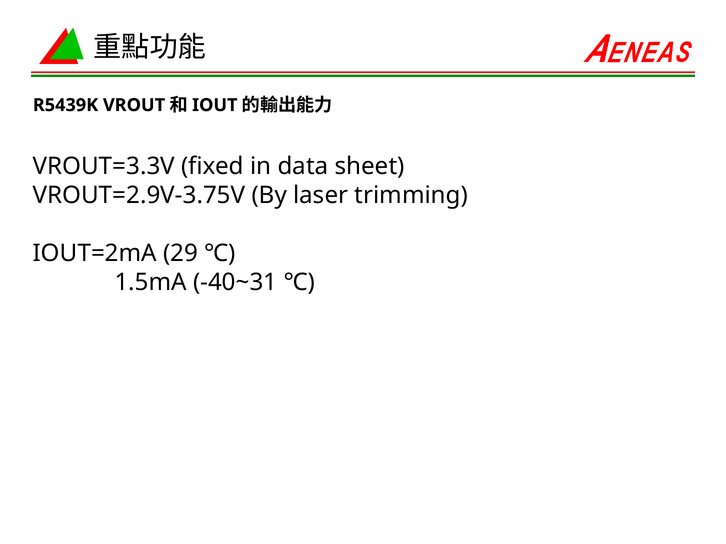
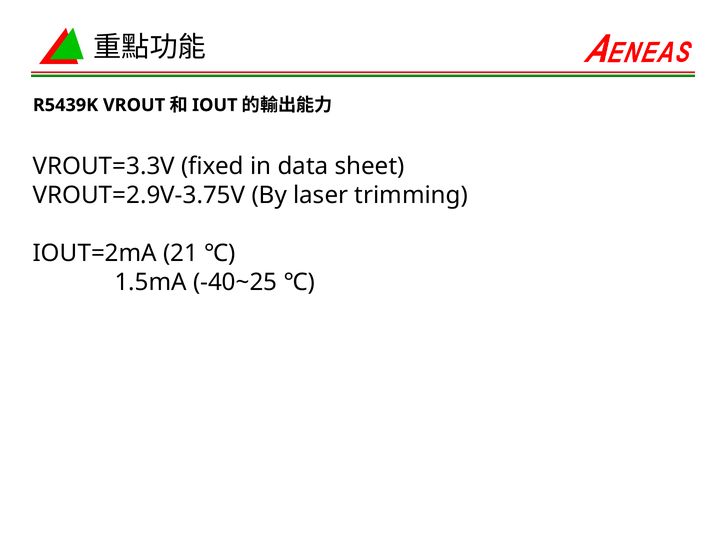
29: 29 -> 21
-40~31: -40~31 -> -40~25
